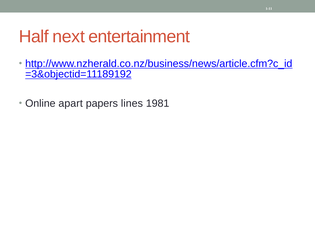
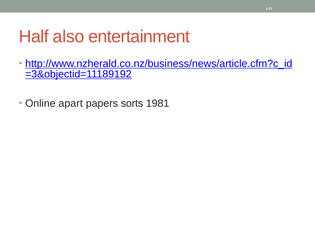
next: next -> also
lines: lines -> sorts
